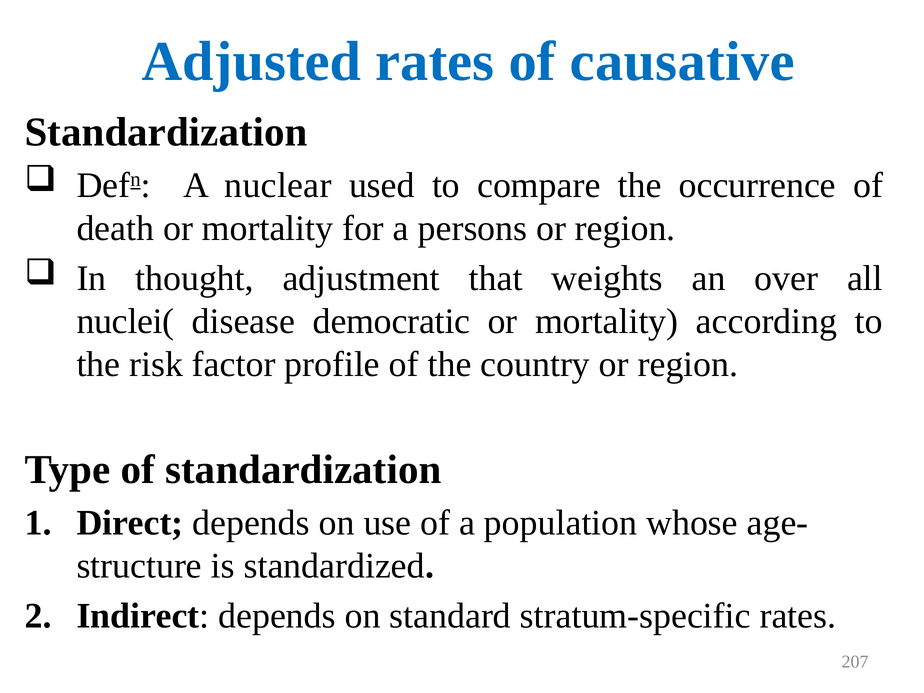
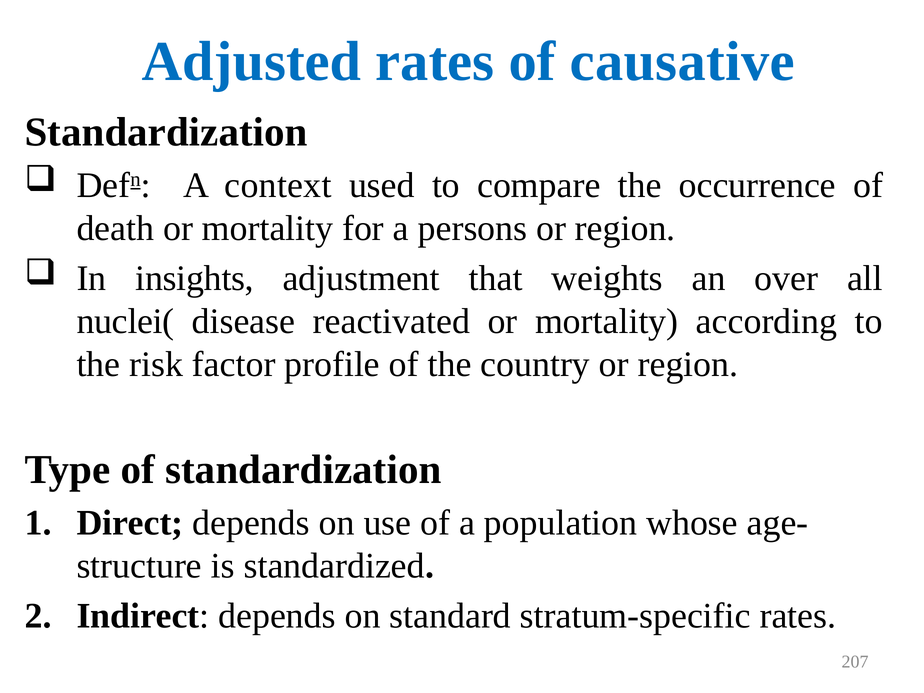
nuclear: nuclear -> context
thought: thought -> insights
democratic: democratic -> reactivated
